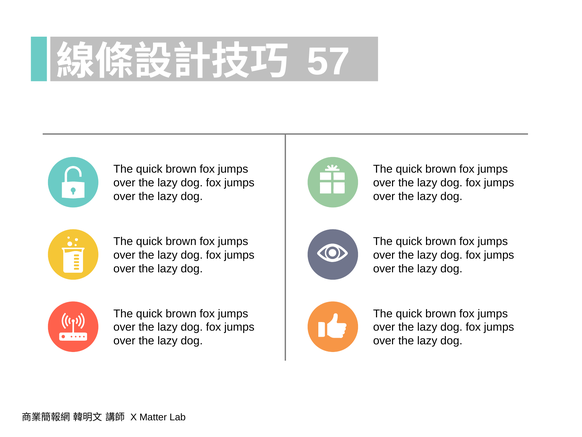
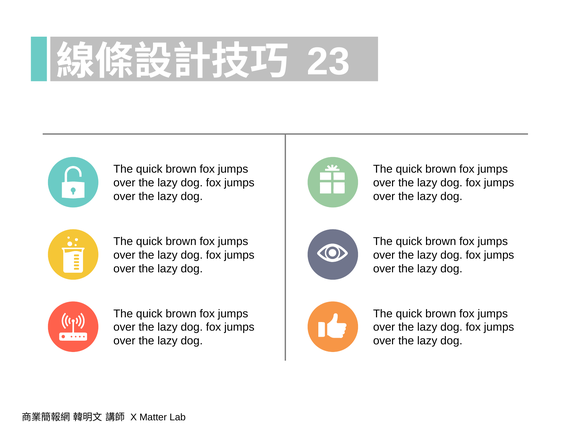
57: 57 -> 23
